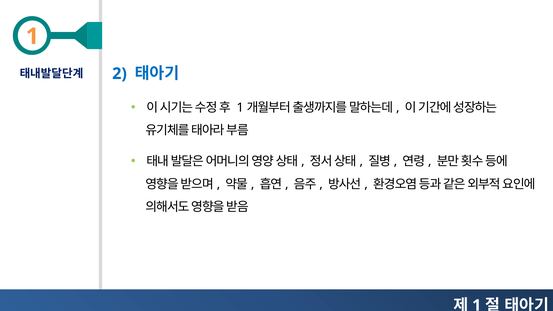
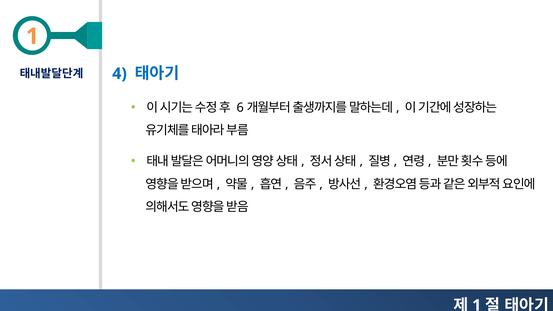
2: 2 -> 4
1 at (240, 108): 1 -> 6
